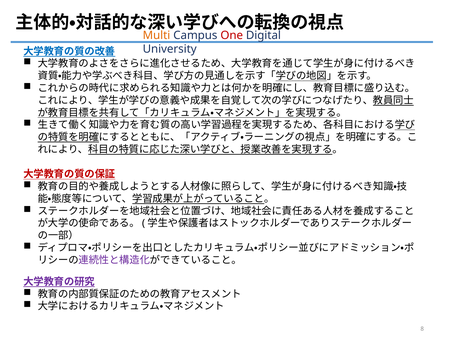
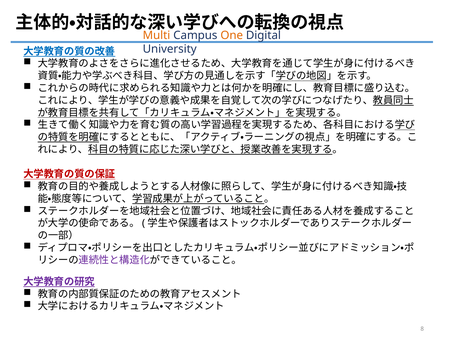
One colour: red -> orange
